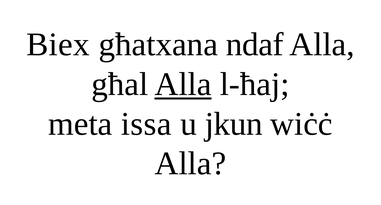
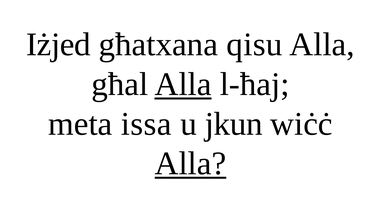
Biex: Biex -> Iżjed
ndaf: ndaf -> qisu
Alla at (190, 164) underline: none -> present
